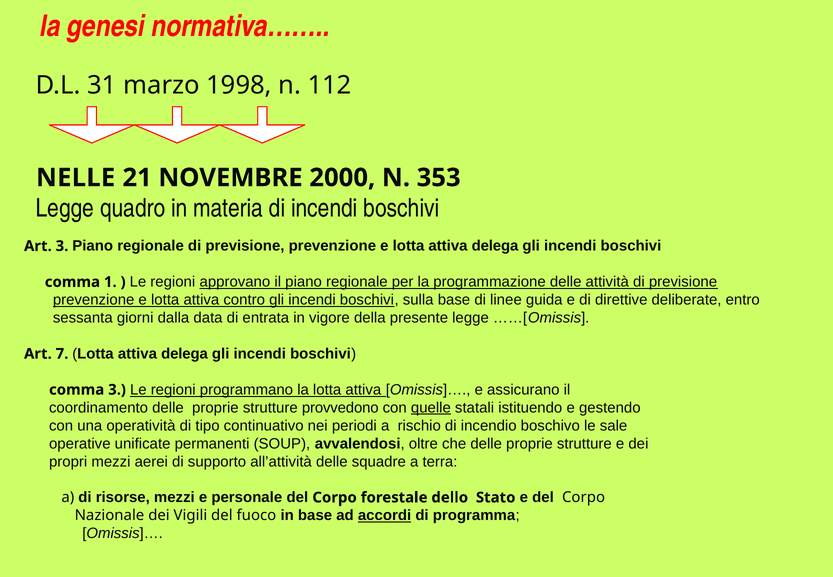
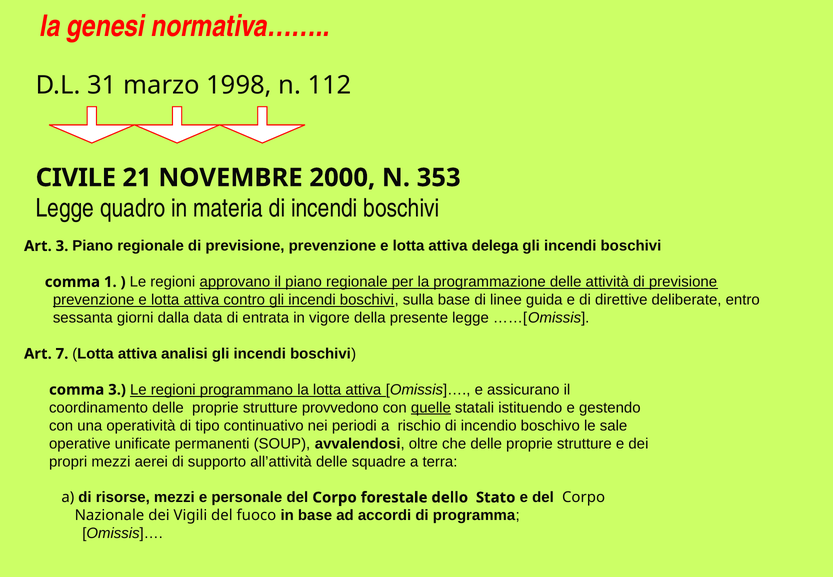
NELLE: NELLE -> CIVILE
7 Lotta attiva delega: delega -> analisi
accordi underline: present -> none
